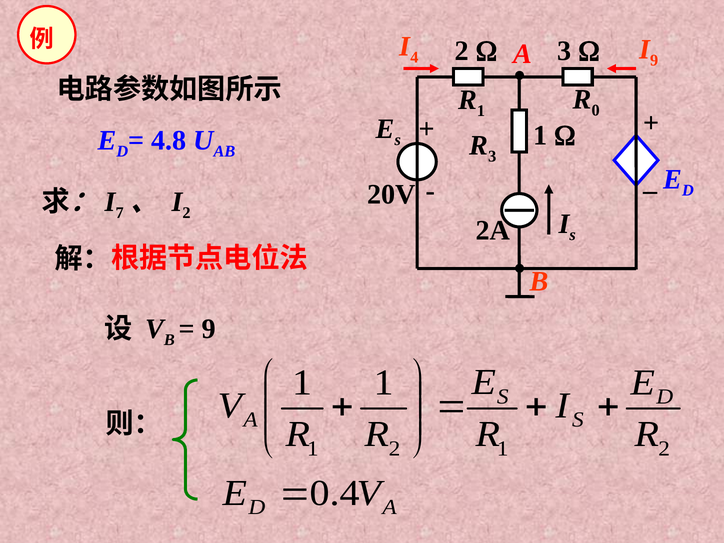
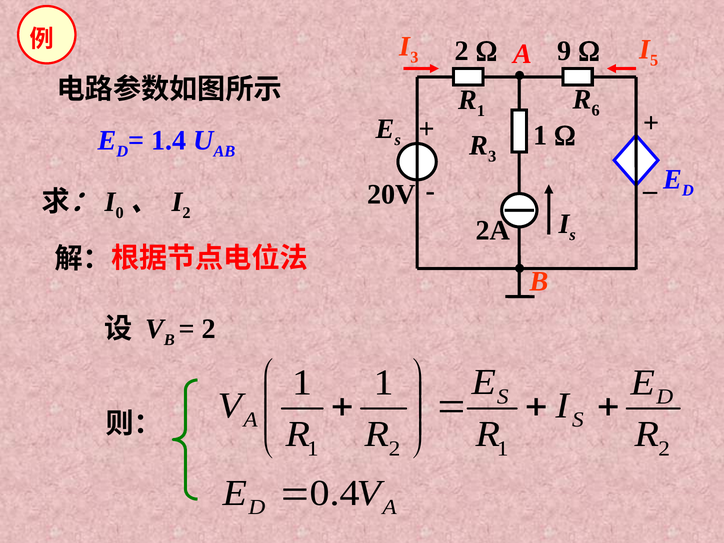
4 at (414, 57): 4 -> 3
9 at (654, 60): 9 -> 5
3 at (564, 51): 3 -> 9
0 at (596, 110): 0 -> 6
4.8: 4.8 -> 1.4
7 at (120, 213): 7 -> 0
9 at (209, 329): 9 -> 2
